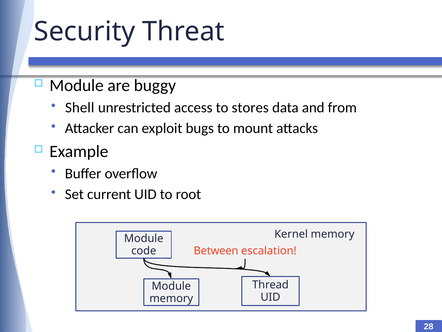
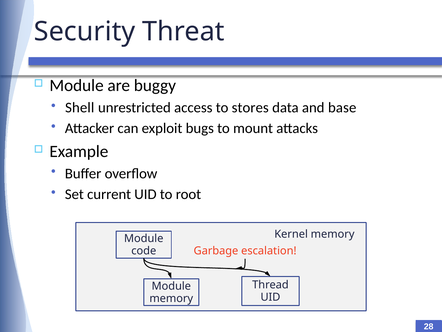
from: from -> base
Between: Between -> Garbage
